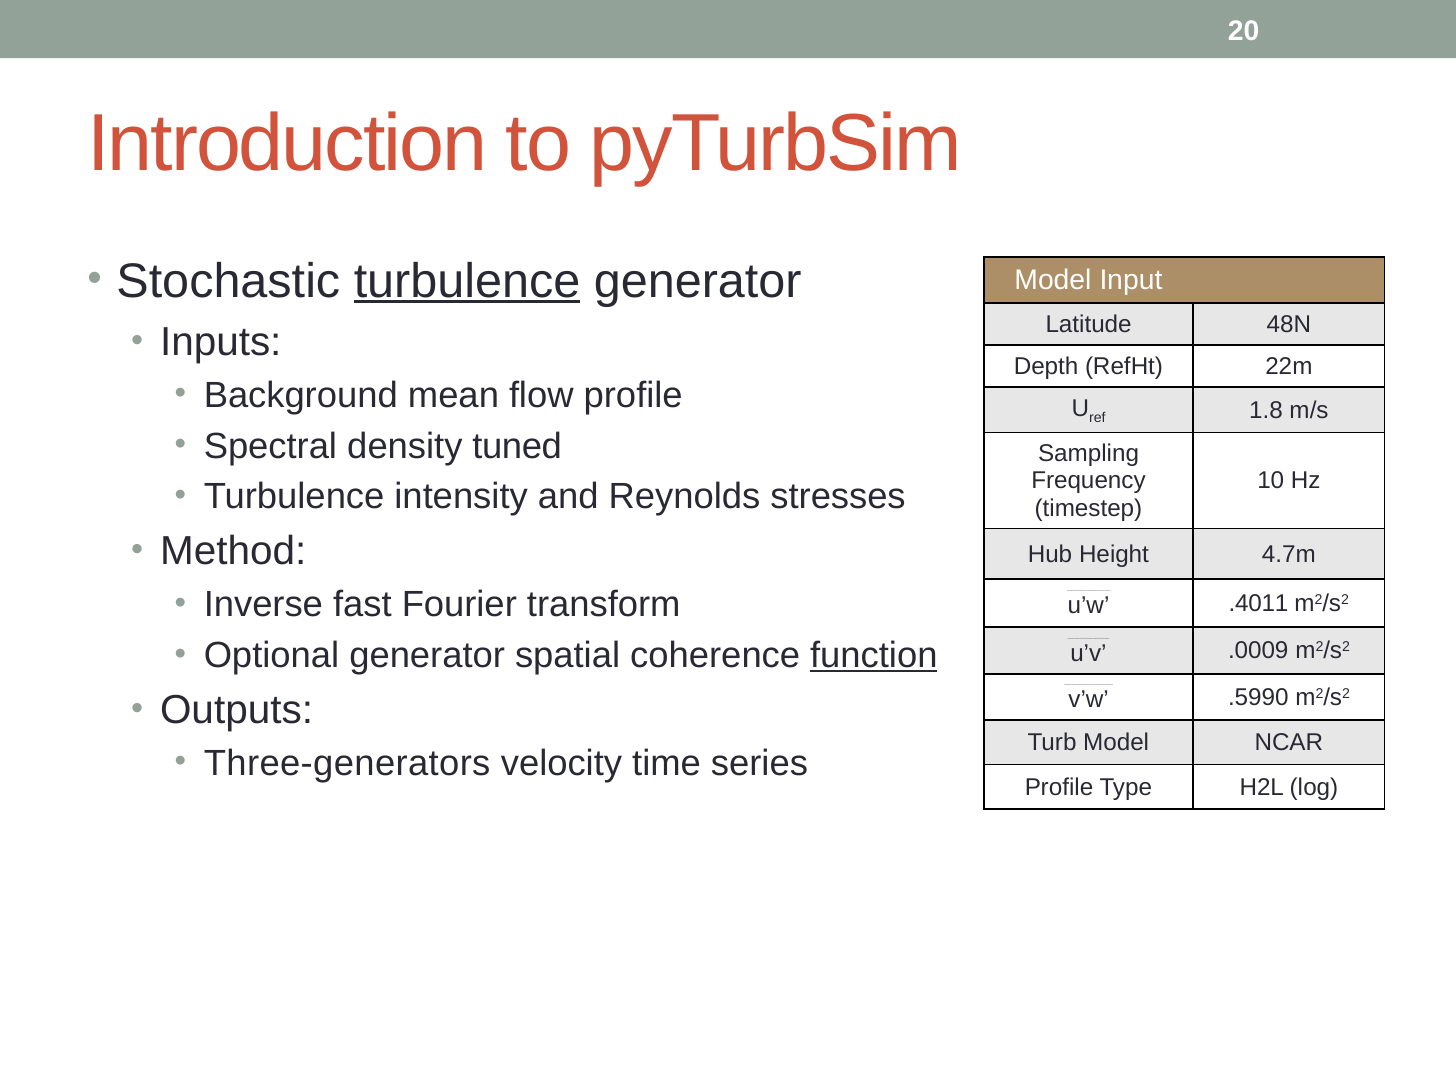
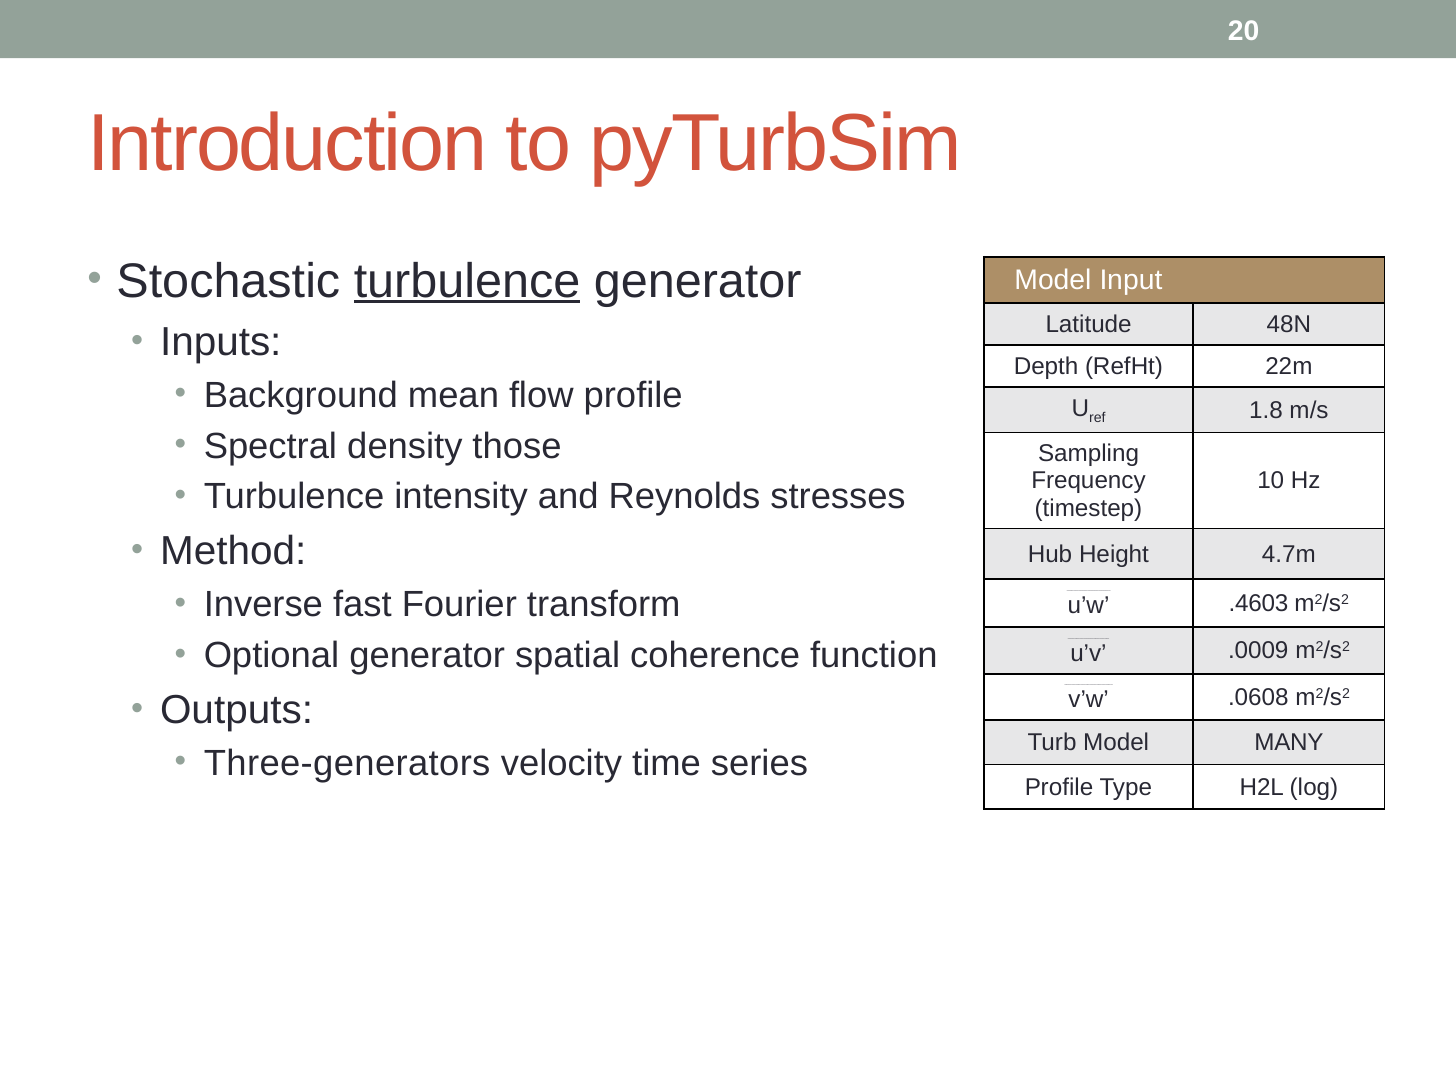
tuned: tuned -> those
.4011: .4011 -> .4603
function underline: present -> none
.5990: .5990 -> .0608
NCAR: NCAR -> MANY
